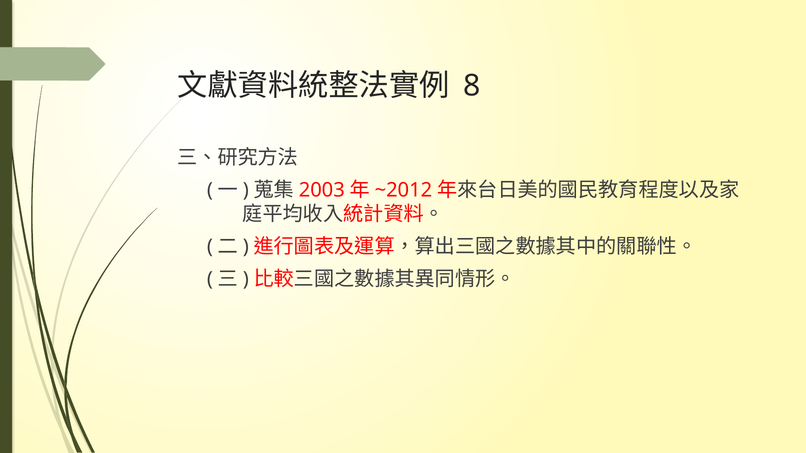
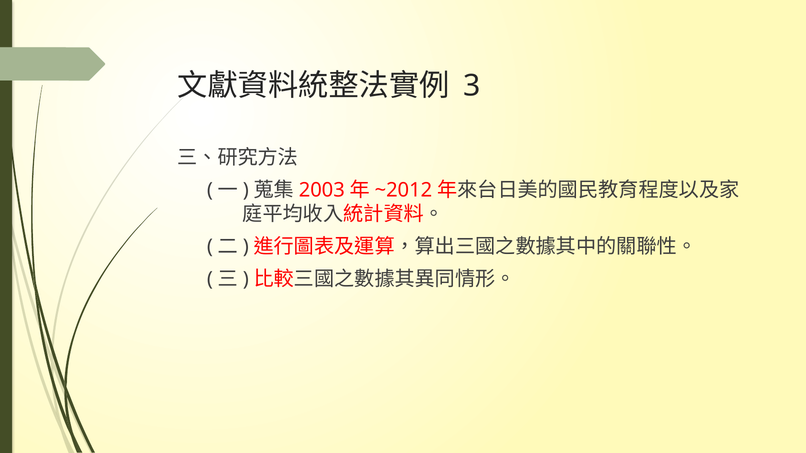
8: 8 -> 3
